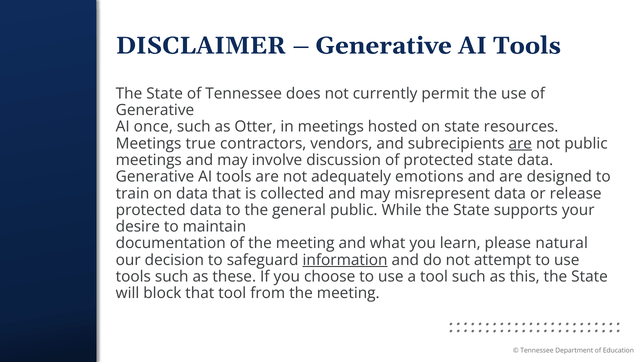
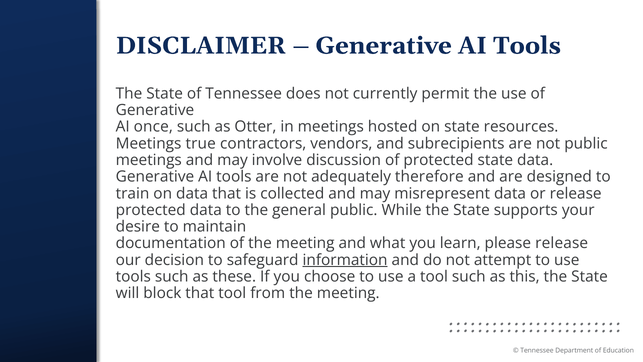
are at (520, 143) underline: present -> none
emotions: emotions -> therefore
please natural: natural -> release
